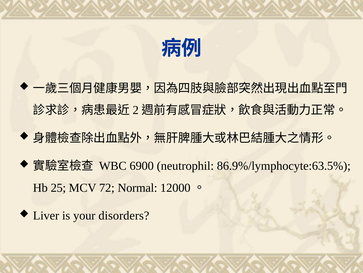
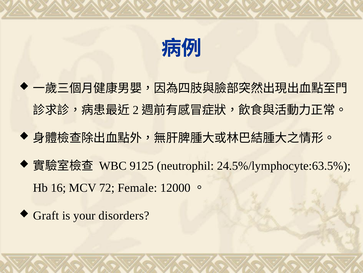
6900: 6900 -> 9125
86.9%/lymphocyte:63.5%: 86.9%/lymphocyte:63.5% -> 24.5%/lymphocyte:63.5%
25: 25 -> 16
Normal: Normal -> Female
Liver: Liver -> Graft
